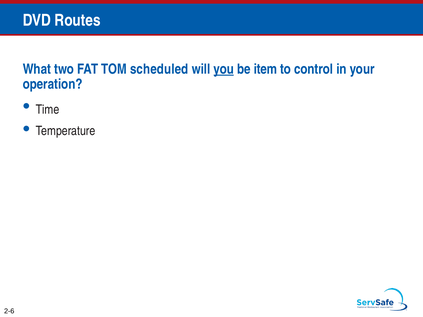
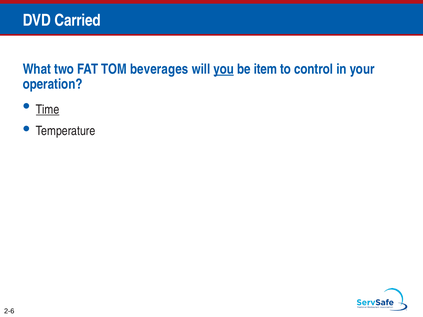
Routes: Routes -> Carried
scheduled: scheduled -> beverages
Time underline: none -> present
